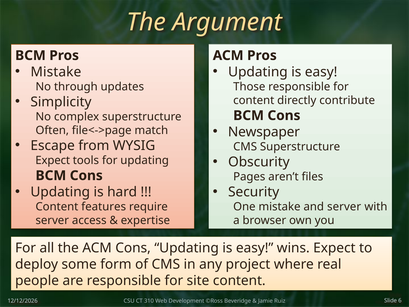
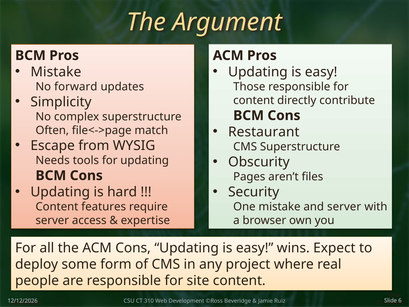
through: through -> forward
Newspaper: Newspaper -> Restaurant
Expect at (53, 160): Expect -> Needs
